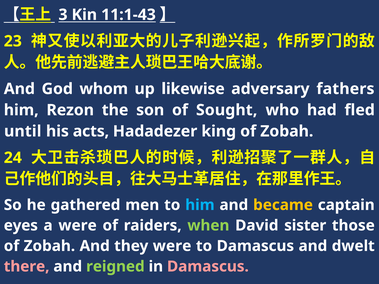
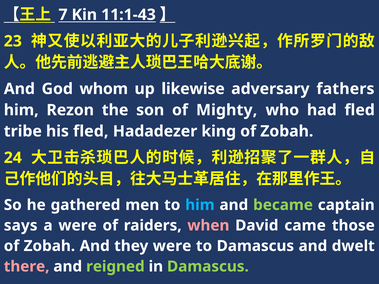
3: 3 -> 7
Sought: Sought -> Mighty
until: until -> tribe
his acts: acts -> fled
became colour: yellow -> light green
eyes: eyes -> says
when colour: light green -> pink
sister: sister -> came
Damascus at (208, 267) colour: pink -> light green
